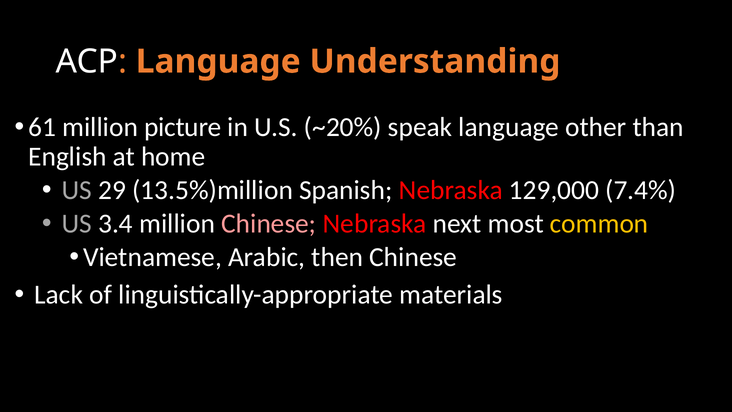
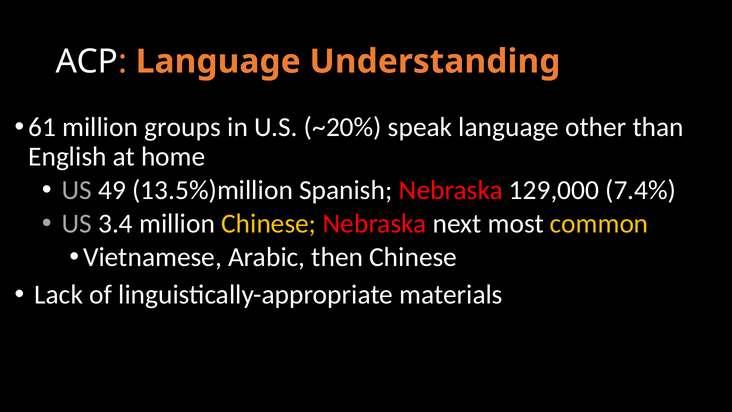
picture: picture -> groups
29: 29 -> 49
Chinese at (269, 224) colour: pink -> yellow
